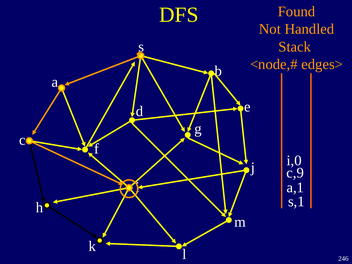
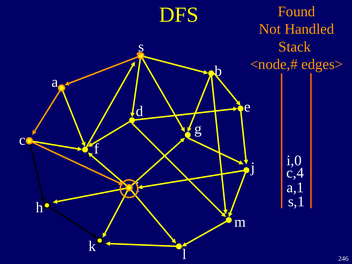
c,9: c,9 -> c,4
